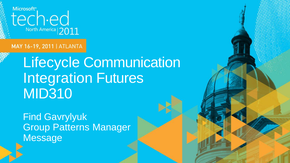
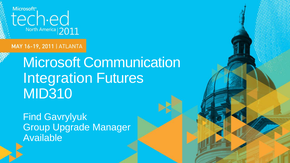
Lifecycle: Lifecycle -> Microsoft
Patterns: Patterns -> Upgrade
Message: Message -> Available
